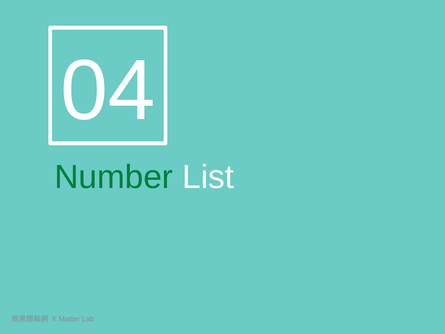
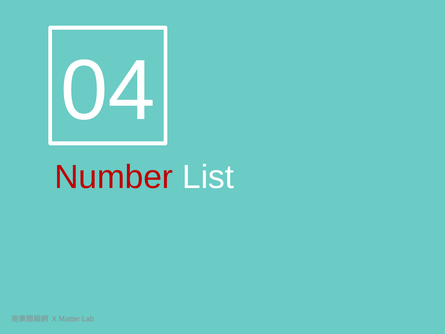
Number colour: green -> red
